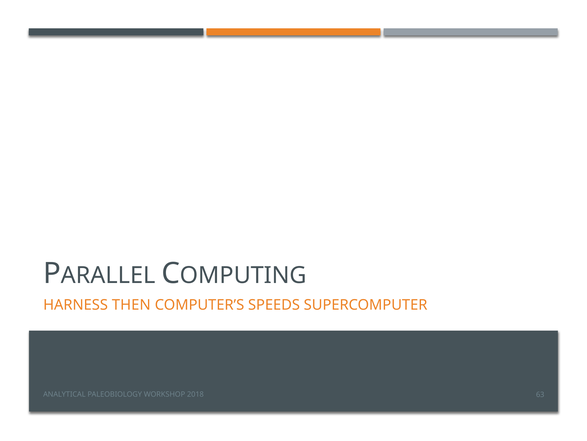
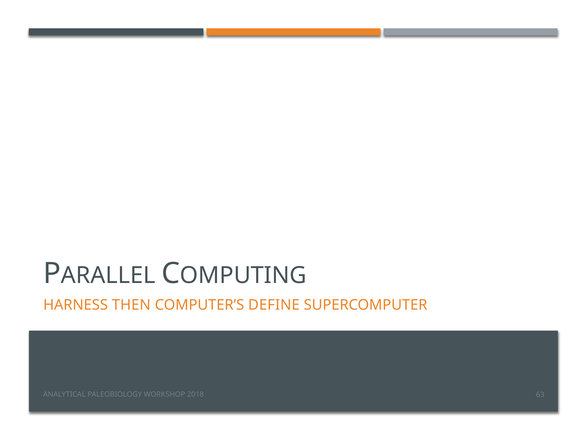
SPEEDS: SPEEDS -> DEFINE
